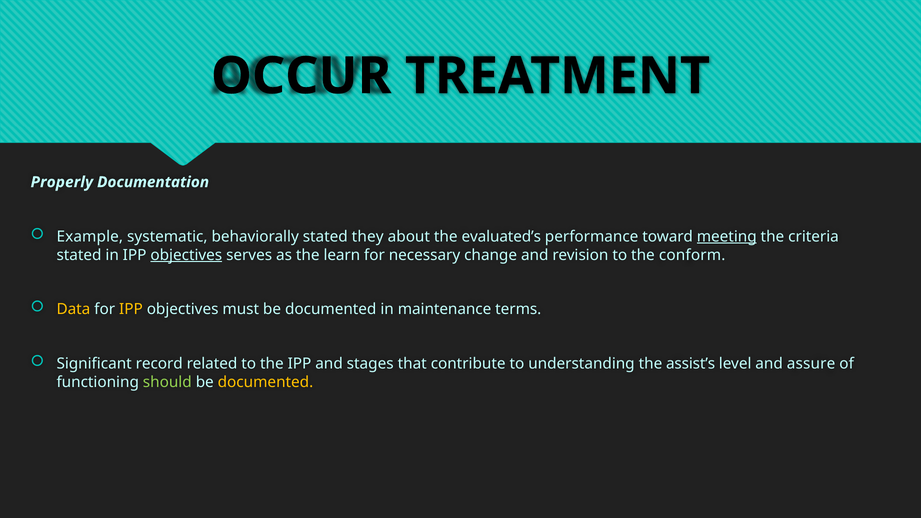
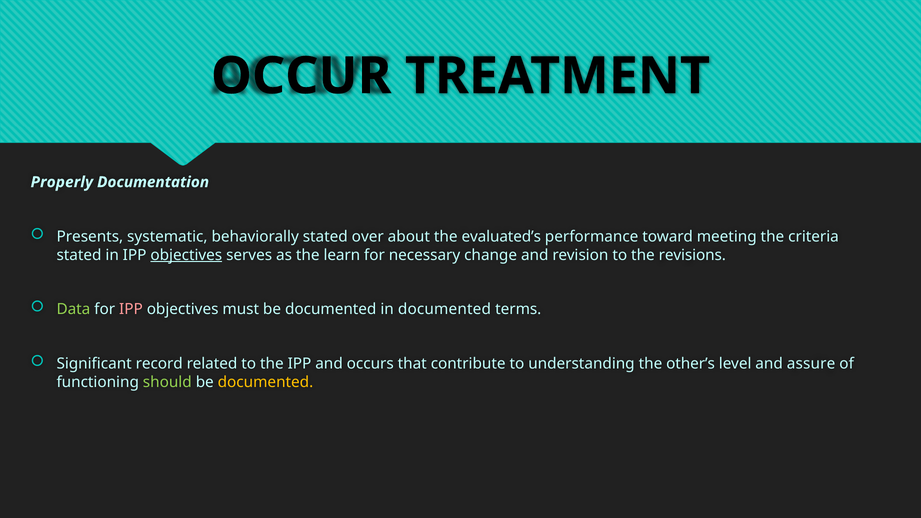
Example: Example -> Presents
they: they -> over
meeting underline: present -> none
conform: conform -> revisions
Data colour: yellow -> light green
IPP at (131, 309) colour: yellow -> pink
in maintenance: maintenance -> documented
stages: stages -> occurs
assist’s: assist’s -> other’s
